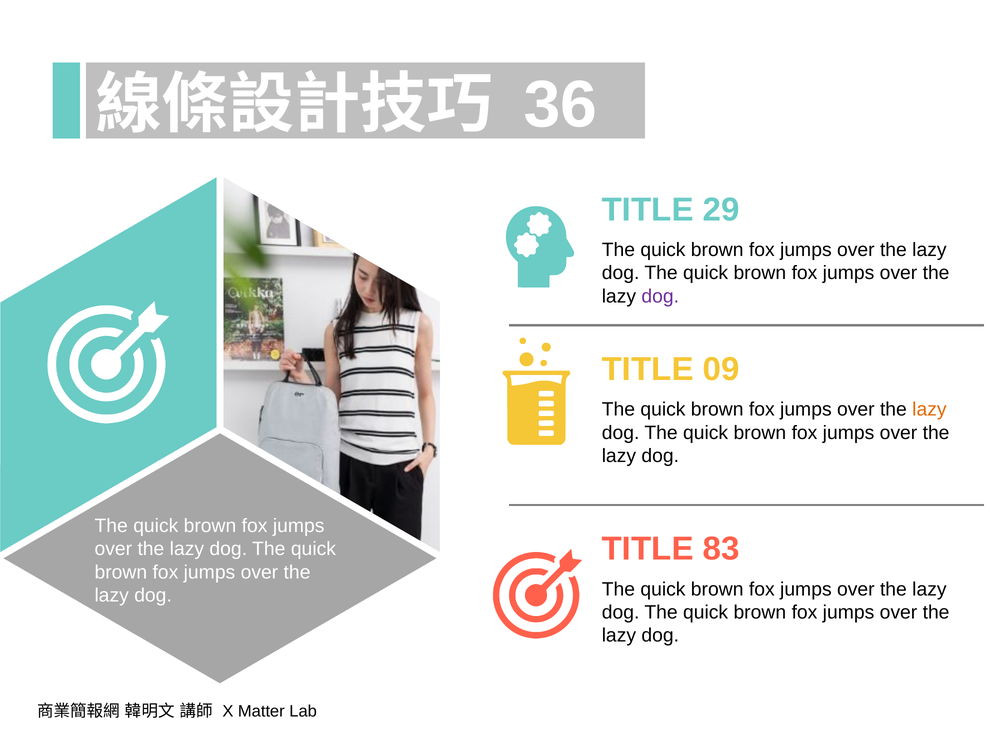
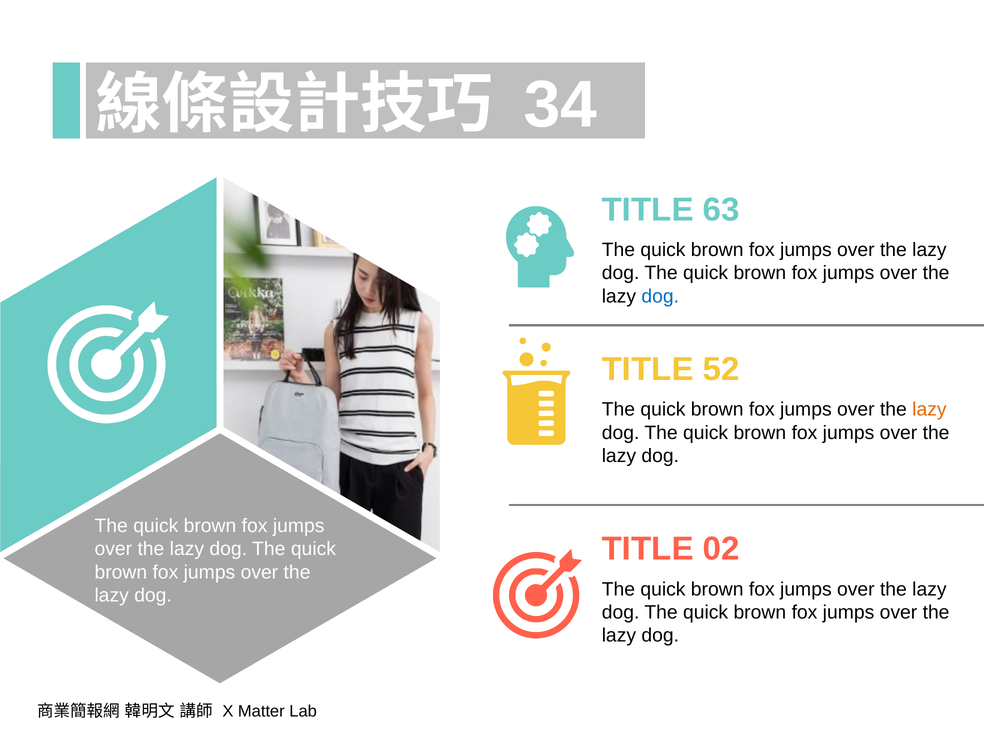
36: 36 -> 34
29: 29 -> 63
dog at (660, 296) colour: purple -> blue
09: 09 -> 52
83: 83 -> 02
